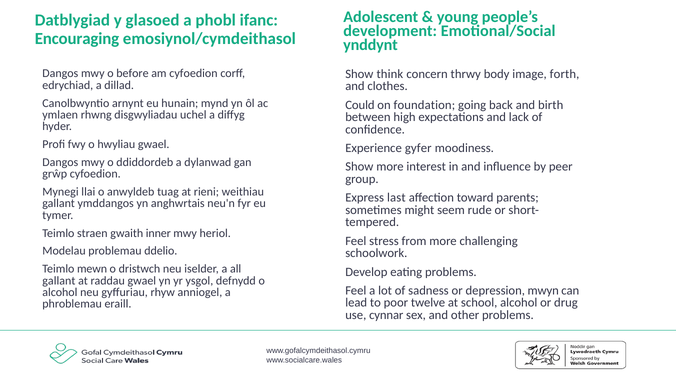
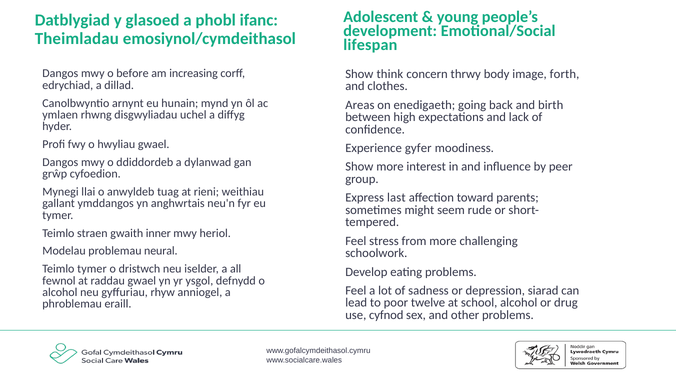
Encouraging: Encouraging -> Theimladau
ynddynt: ynddynt -> lifespan
am cyfoedion: cyfoedion -> increasing
Could: Could -> Areas
foundation: foundation -> enedigaeth
ddelio: ddelio -> neural
Teimlo mewn: mewn -> tymer
gallant at (59, 281): gallant -> fewnol
mwyn: mwyn -> siarad
cynnar: cynnar -> cyfnod
